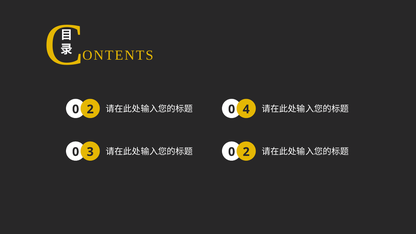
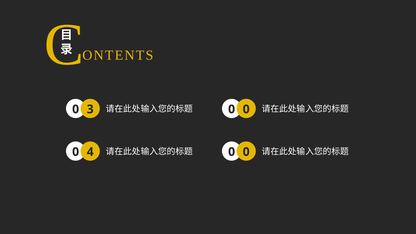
2 at (90, 109): 2 -> 3
4 at (246, 109): 4 -> 0
3: 3 -> 4
2 at (246, 152): 2 -> 0
